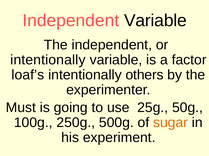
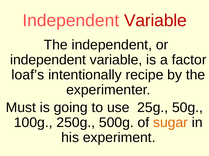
Variable at (155, 21) colour: black -> red
intentionally at (48, 60): intentionally -> independent
others: others -> recipe
